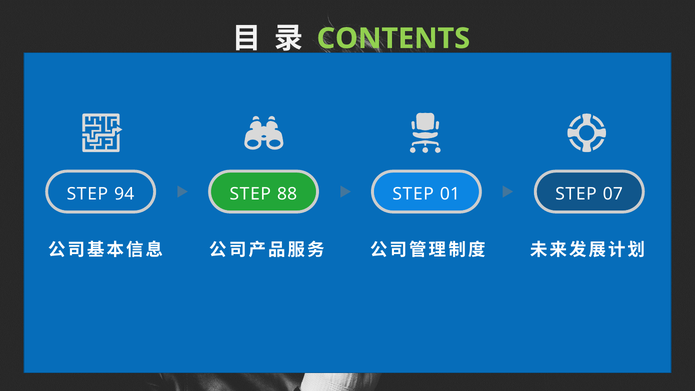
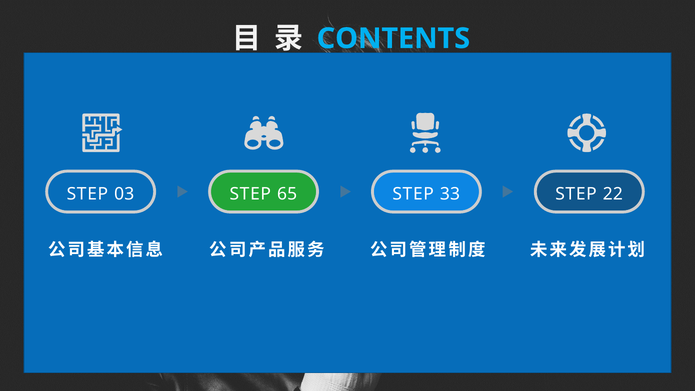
CONTENTS colour: light green -> light blue
94: 94 -> 03
88: 88 -> 65
01: 01 -> 33
07: 07 -> 22
